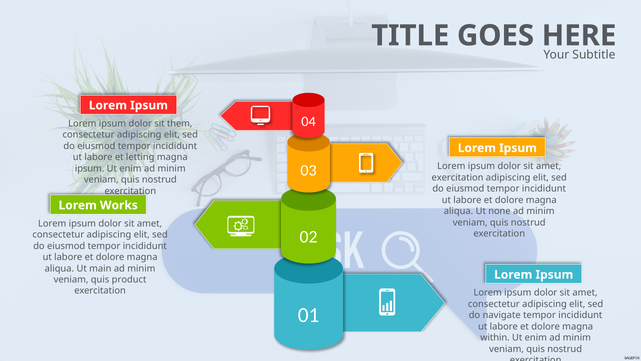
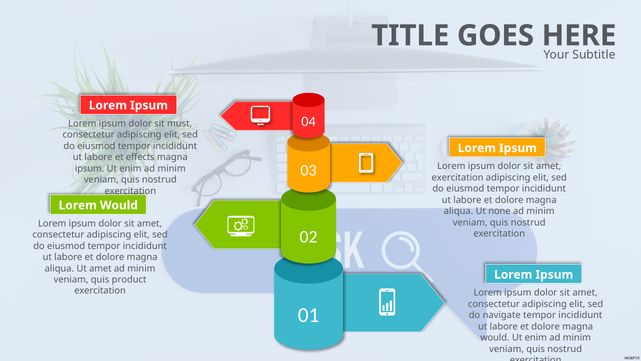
them: them -> must
letting: letting -> effects
Lorem Works: Works -> Would
Ut main: main -> amet
within at (495, 337): within -> would
